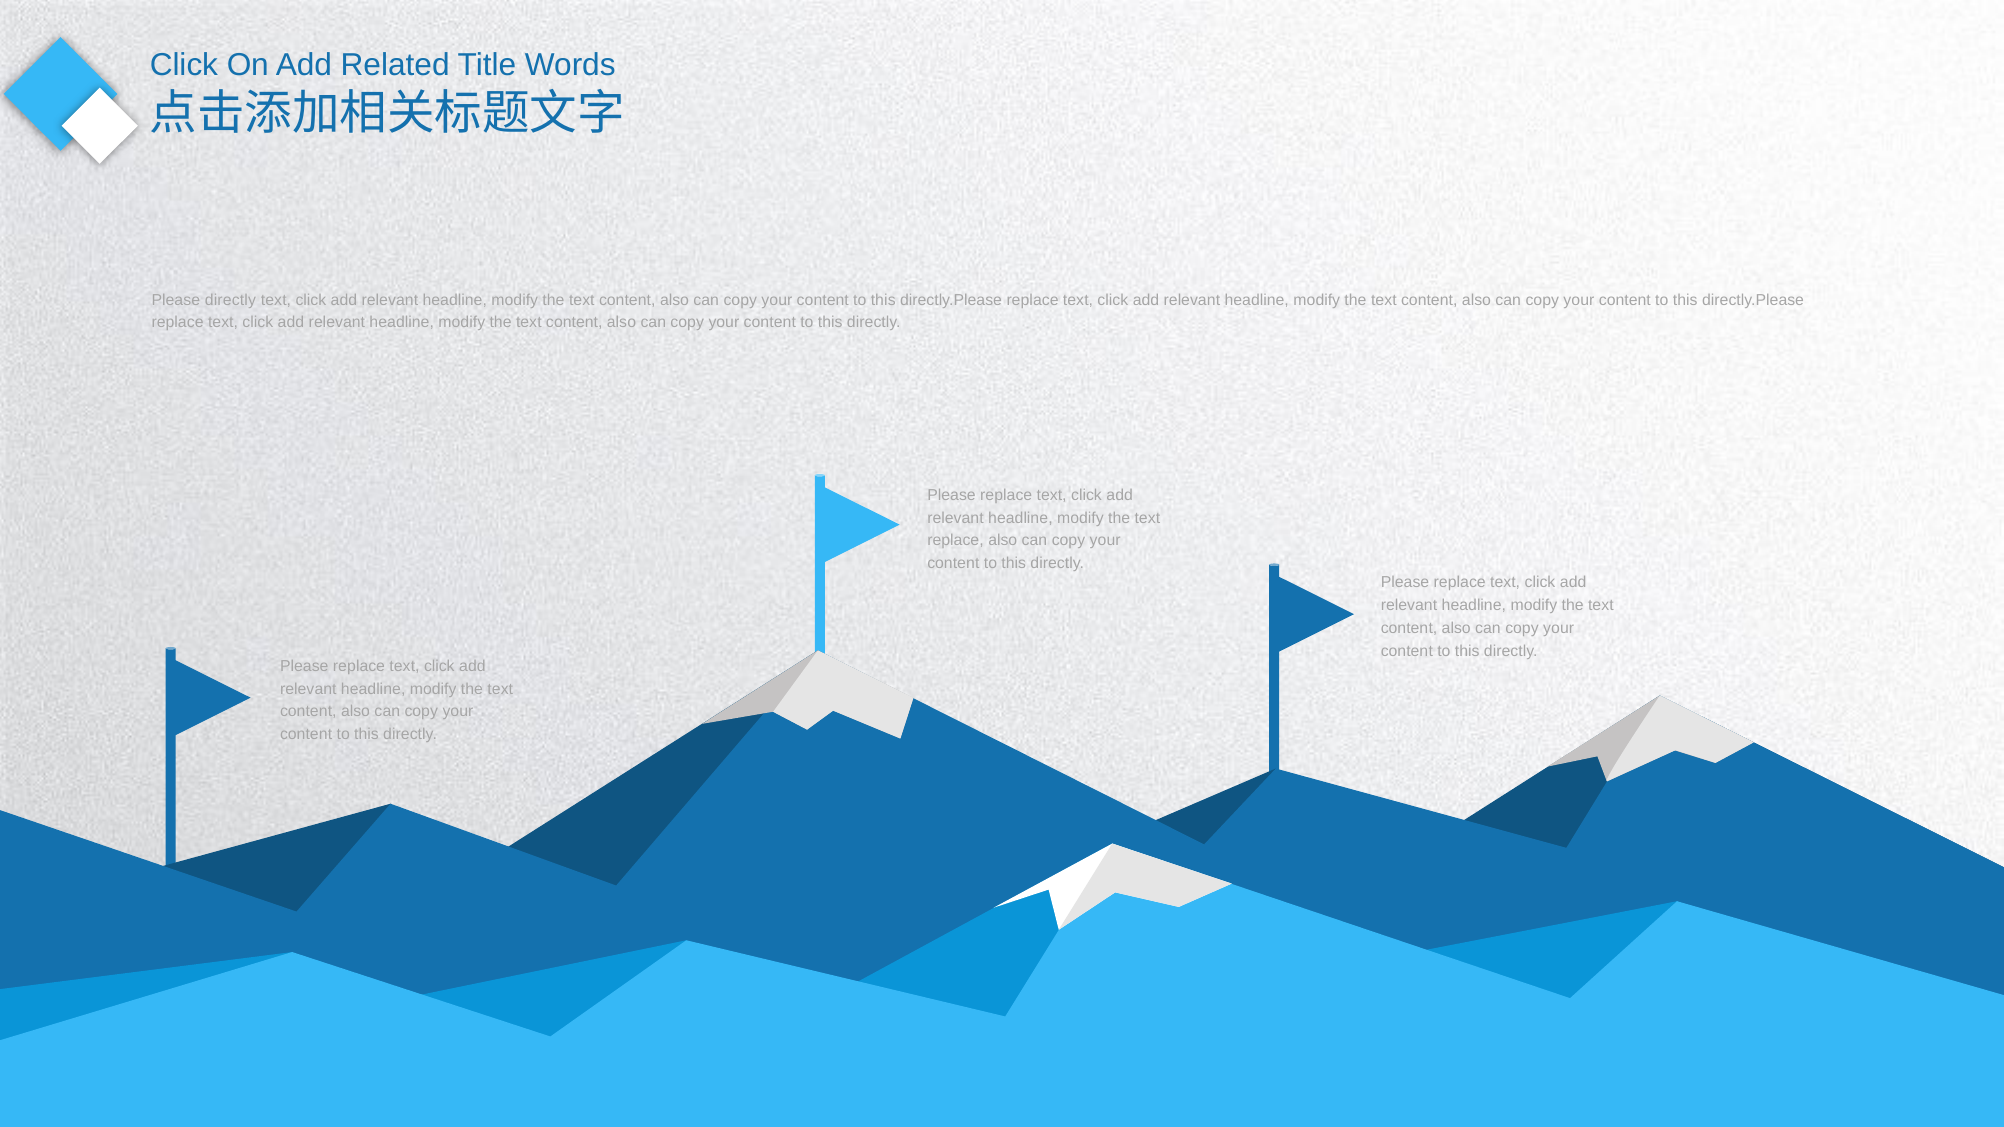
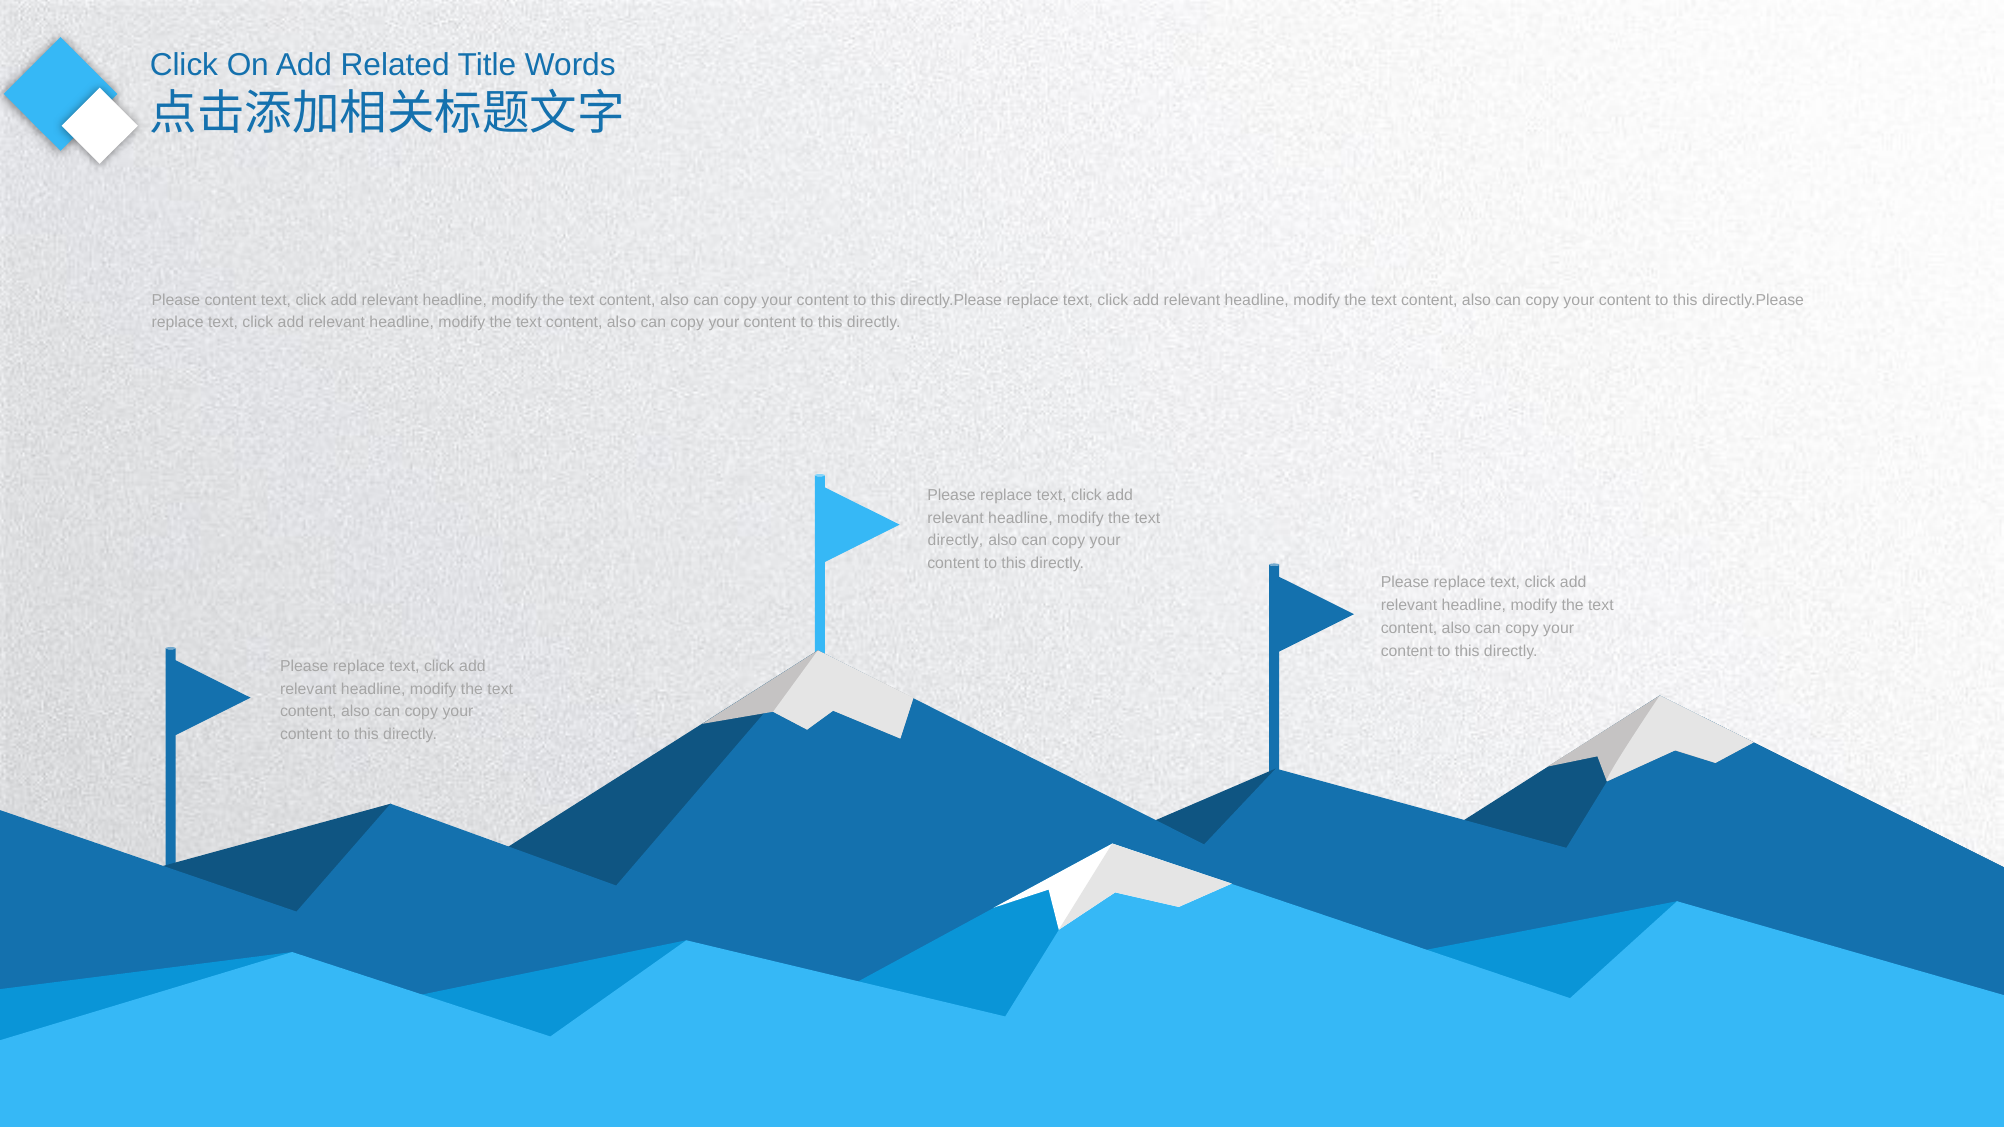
Please directly: directly -> content
replace at (955, 541): replace -> directly
